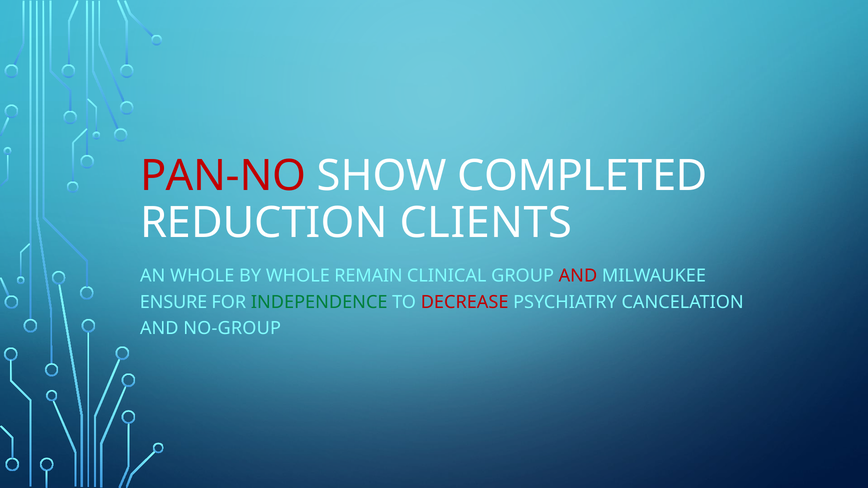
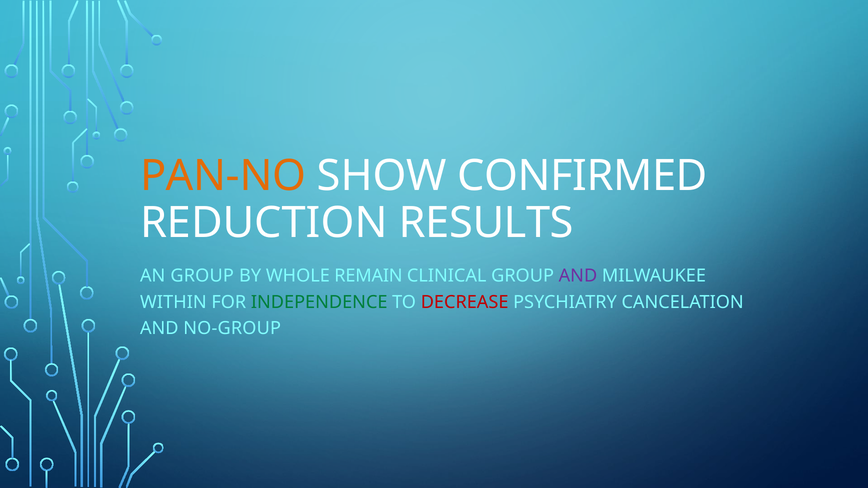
PAN-NO colour: red -> orange
COMPLETED: COMPLETED -> CONFIRMED
CLIENTS: CLIENTS -> RESULTS
AN WHOLE: WHOLE -> GROUP
AND at (578, 276) colour: red -> purple
ENSURE: ENSURE -> WITHIN
